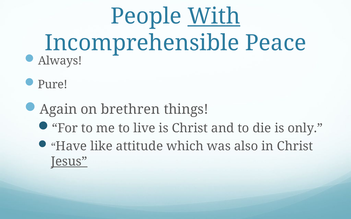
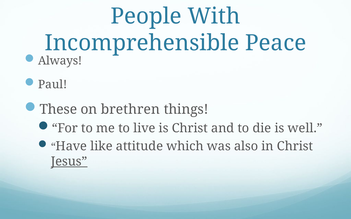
With underline: present -> none
Pure: Pure -> Paul
Again: Again -> These
only: only -> well
